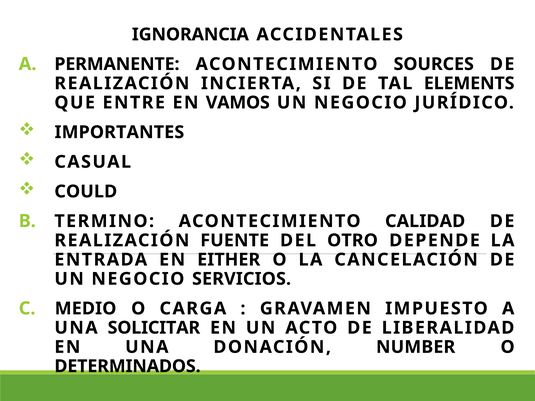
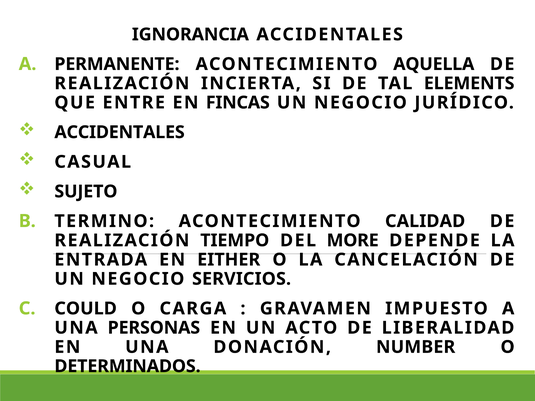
SOURCES: SOURCES -> AQUELLA
VAMOS: VAMOS -> FINCAS
IMPORTANTES at (119, 132): IMPORTANTES -> ACCIDENTALES
COULD: COULD -> SUJETO
FUENTE: FUENTE -> TIEMPO
OTRO: OTRO -> MORE
MEDIO: MEDIO -> COULD
SOLICITAR: SOLICITAR -> PERSONAS
